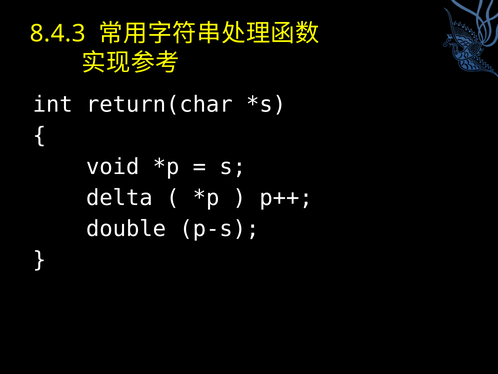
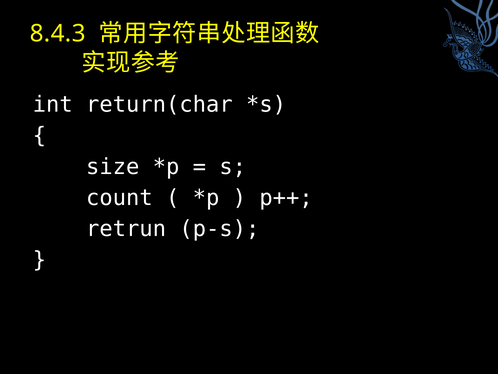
void: void -> size
delta: delta -> count
double: double -> retrun
